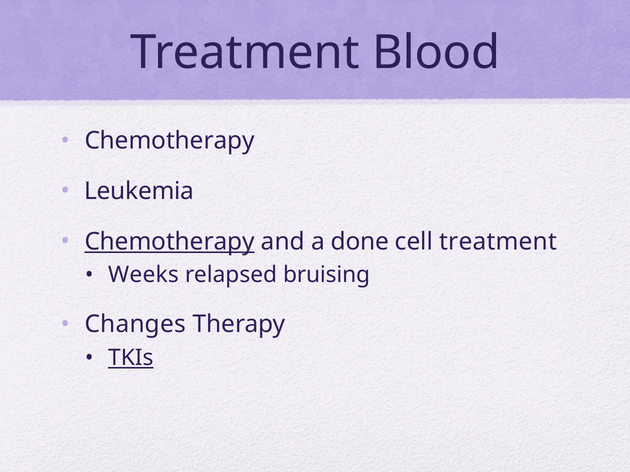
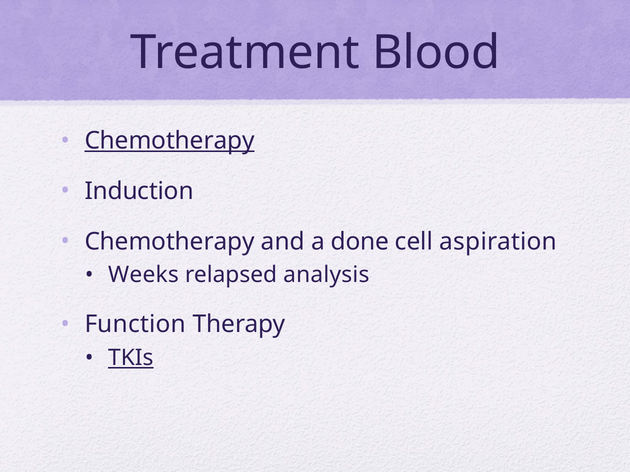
Chemotherapy at (170, 141) underline: none -> present
Leukemia: Leukemia -> Induction
Chemotherapy at (170, 242) underline: present -> none
cell treatment: treatment -> aspiration
bruising: bruising -> analysis
Changes: Changes -> Function
